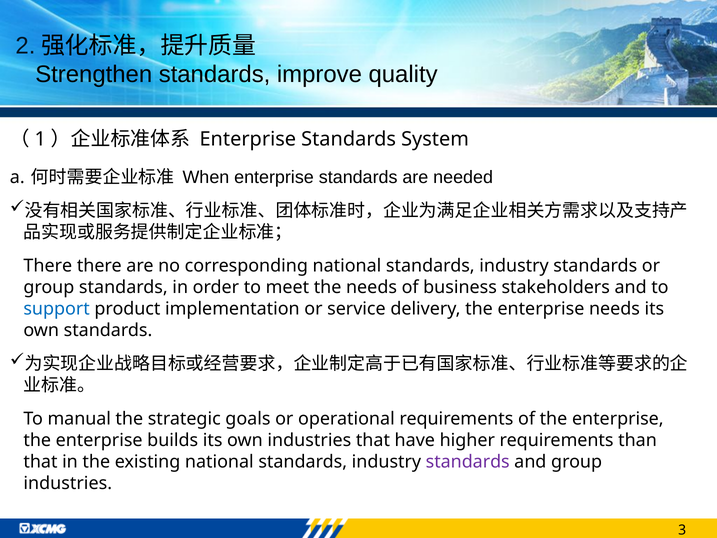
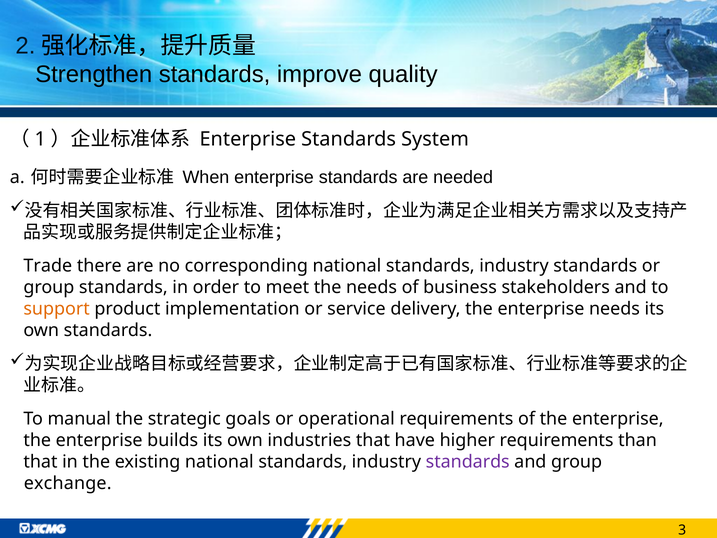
There at (48, 266): There -> Trade
support colour: blue -> orange
industries at (68, 483): industries -> exchange
